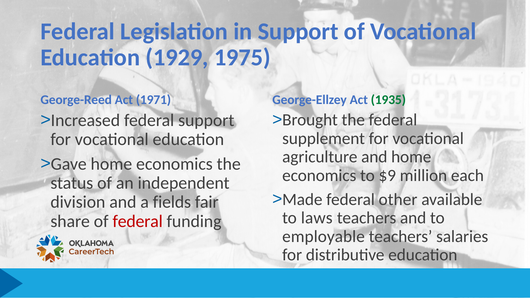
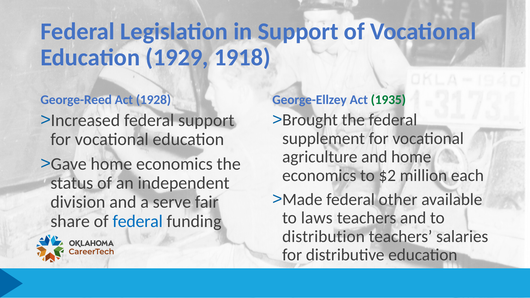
1975: 1975 -> 1918
1971: 1971 -> 1928
$9: $9 -> $2
fields: fields -> serve
federal at (138, 221) colour: red -> blue
employable: employable -> distribution
